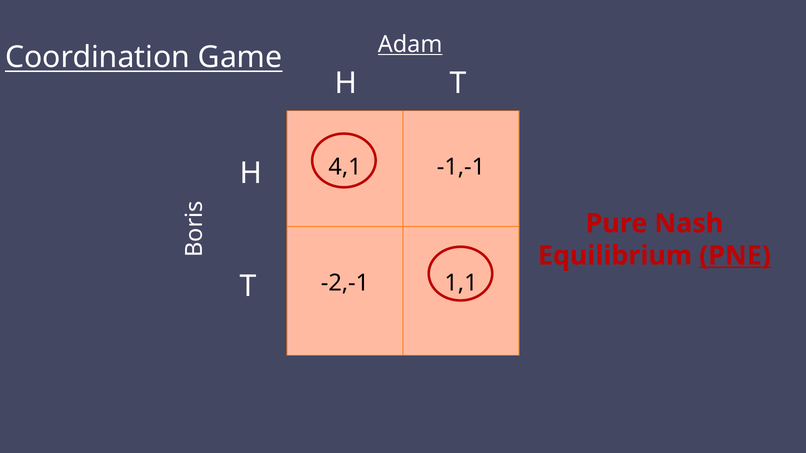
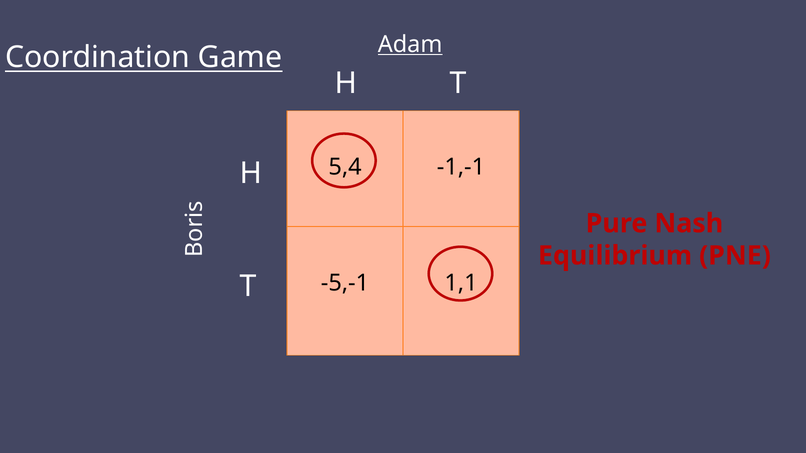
4,1: 4,1 -> 5,4
PNE underline: present -> none
-2,-1: -2,-1 -> -5,-1
